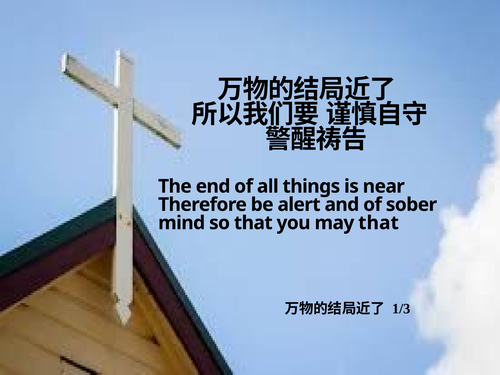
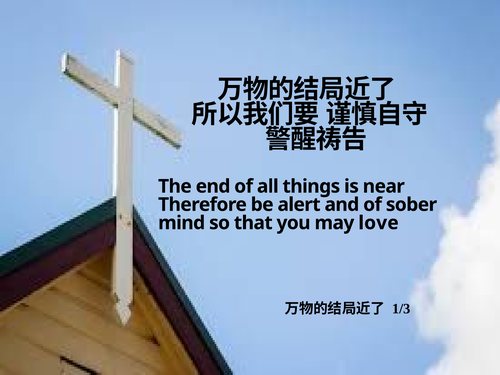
may that: that -> love
